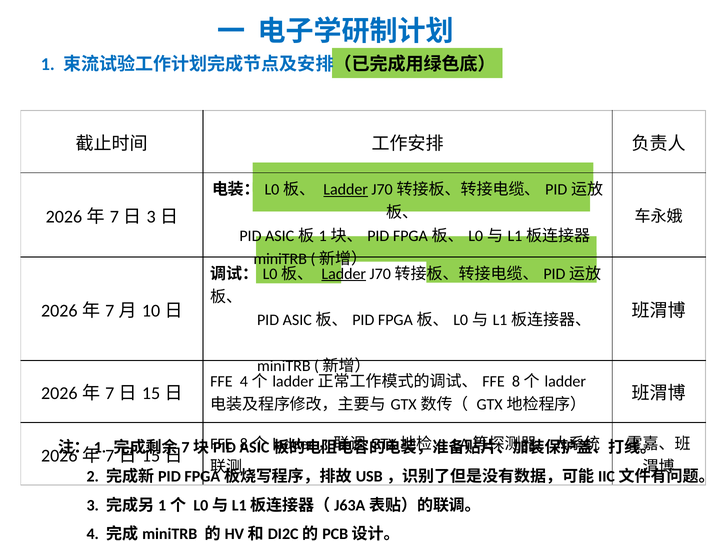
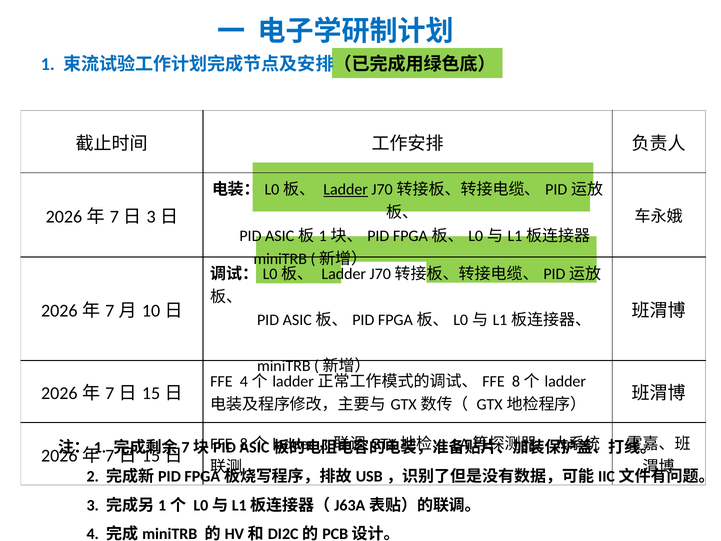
Ladder at (344, 274) underline: present -> none
